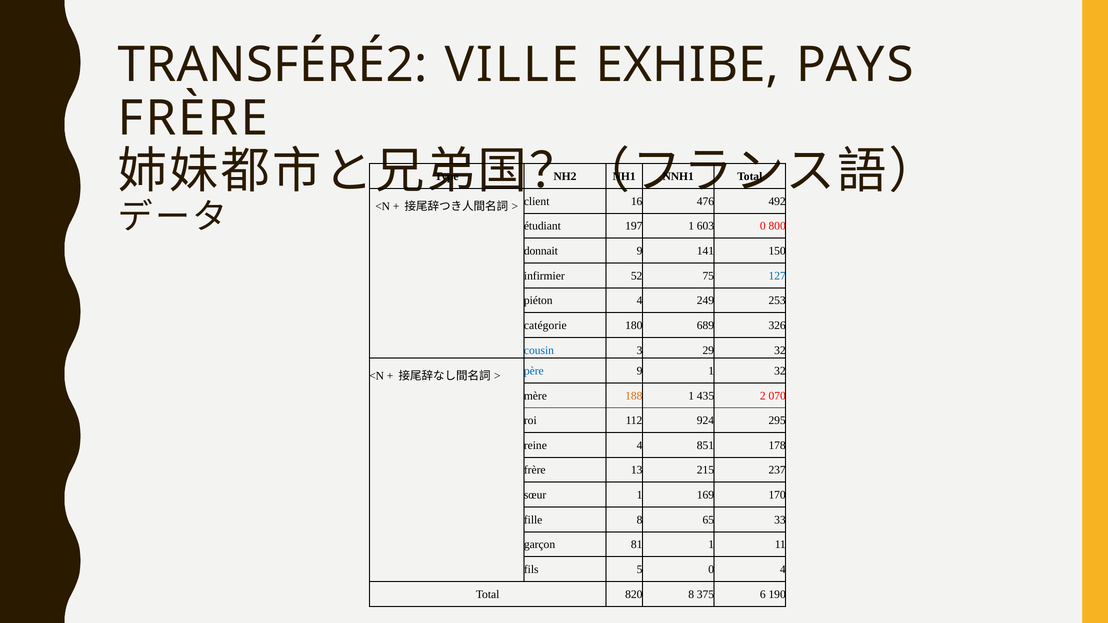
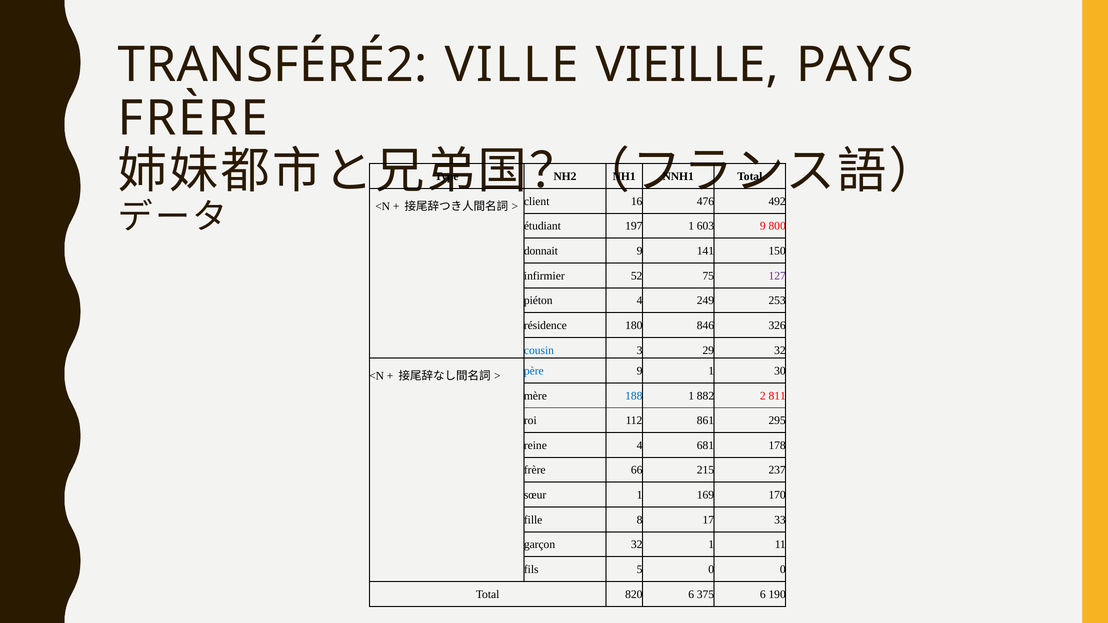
EXHIBE: EXHIBE -> VIEILLE
603 0: 0 -> 9
127 colour: blue -> purple
catégorie: catégorie -> résidence
689: 689 -> 846
1 32: 32 -> 30
188 colour: orange -> blue
435: 435 -> 882
070: 070 -> 811
924: 924 -> 861
851: 851 -> 681
13: 13 -> 66
65: 65 -> 17
garçon 81: 81 -> 32
0 4: 4 -> 0
820 8: 8 -> 6
